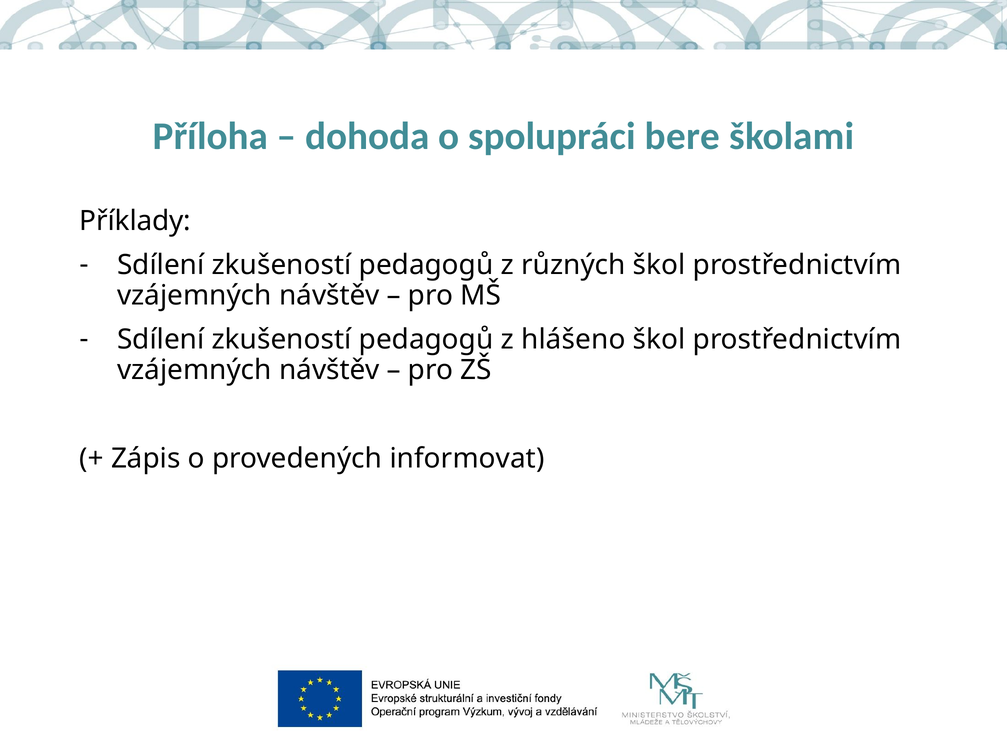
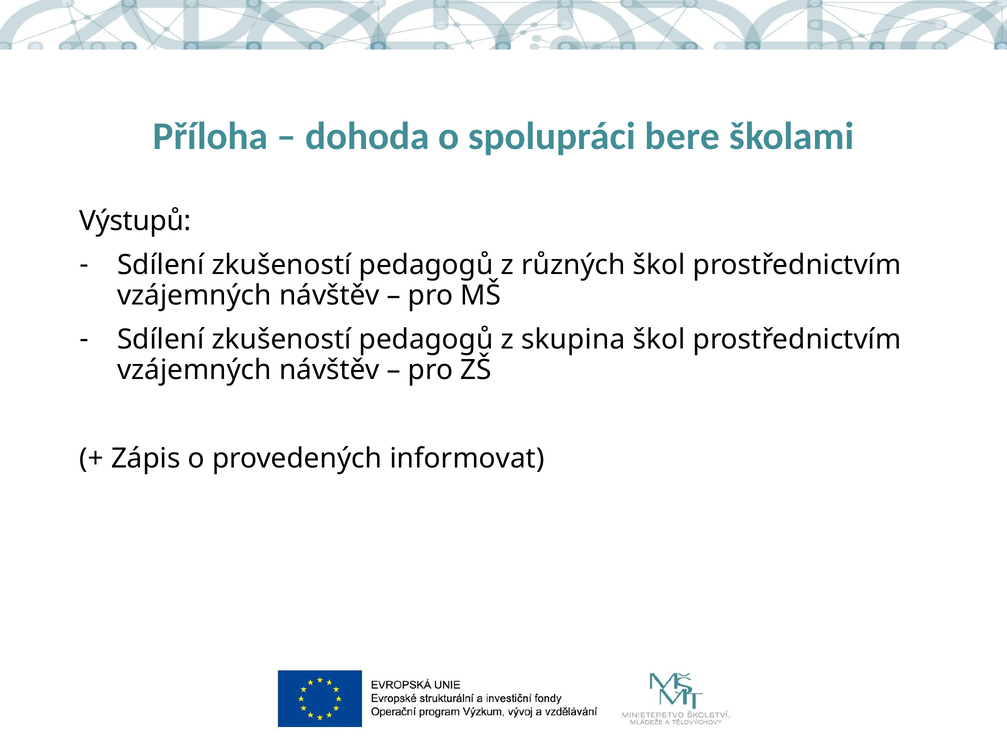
Příklady: Příklady -> Výstupů
hlášeno: hlášeno -> skupina
